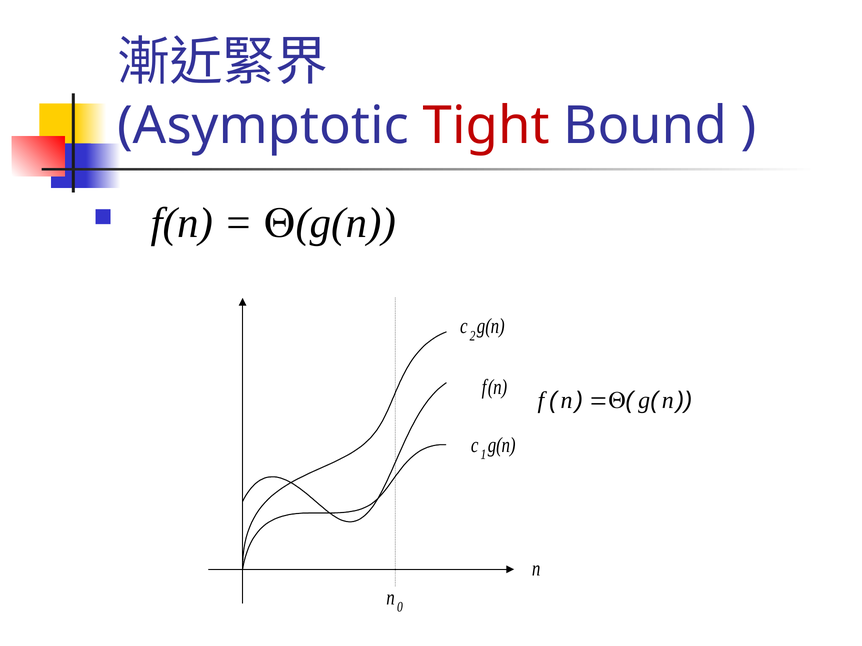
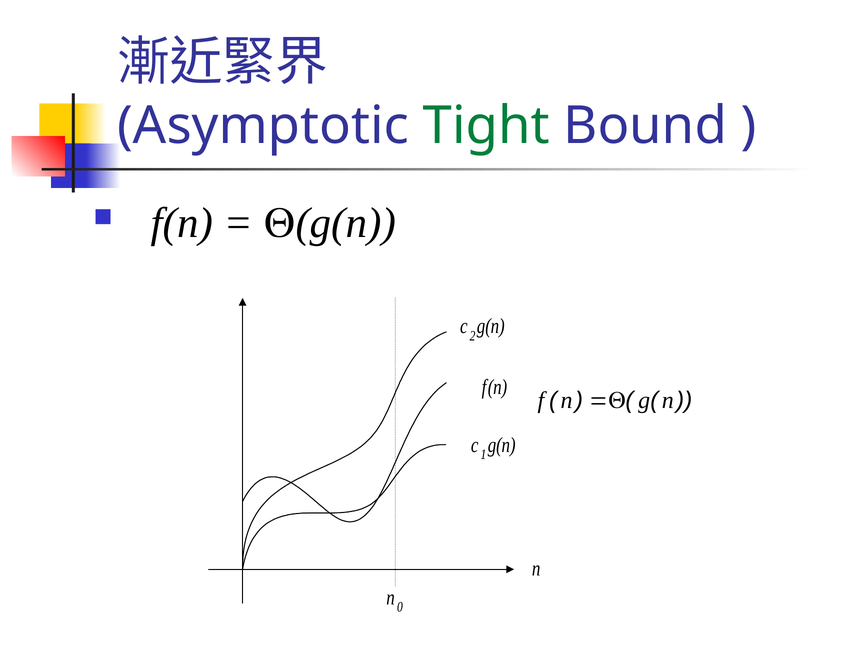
Tight colour: red -> green
